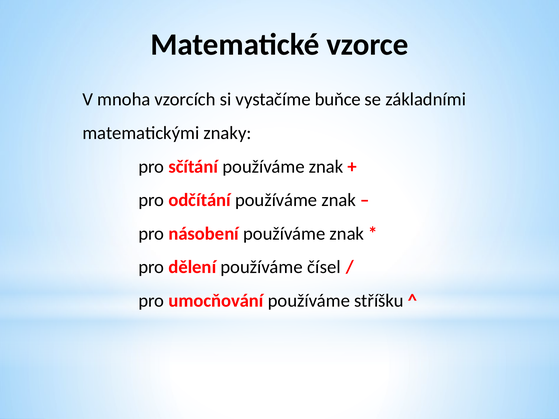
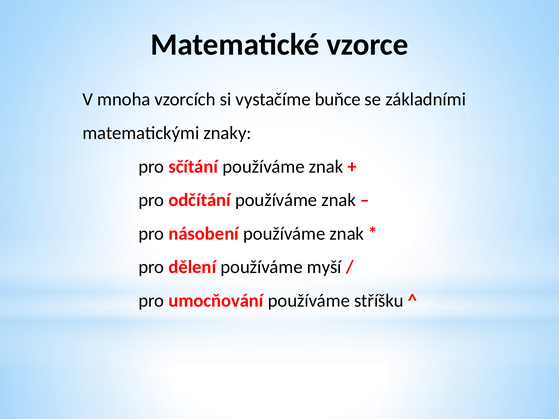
čísel: čísel -> myší
